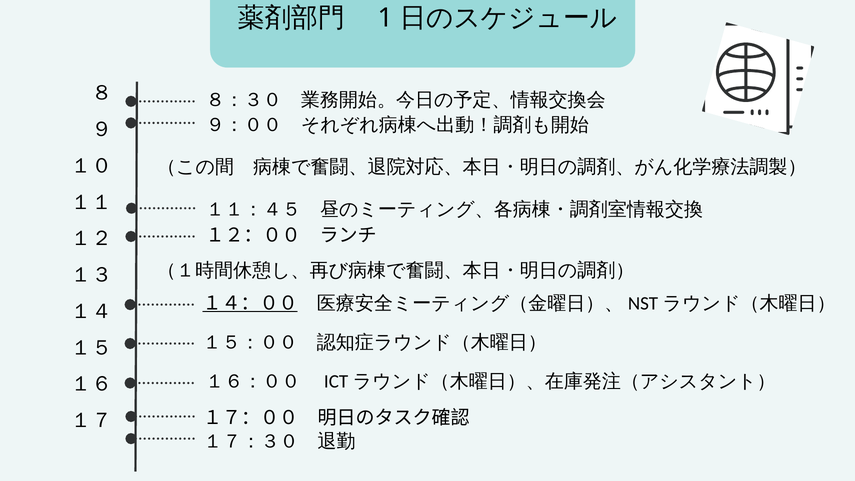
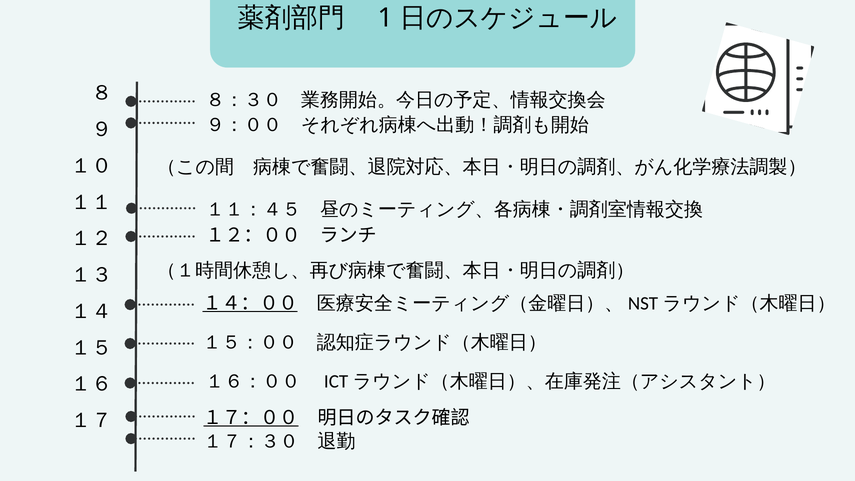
１７：００ underline: none -> present
